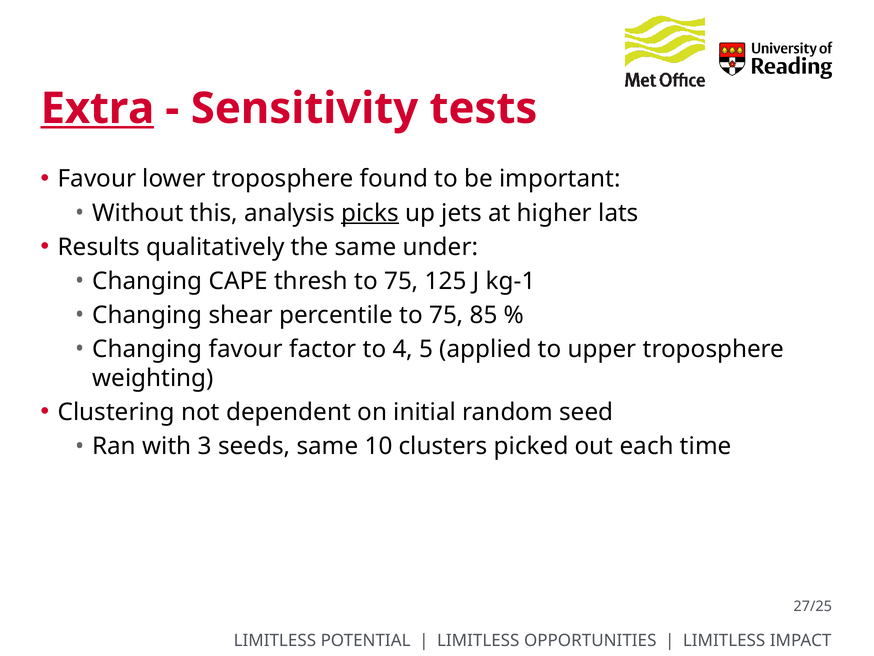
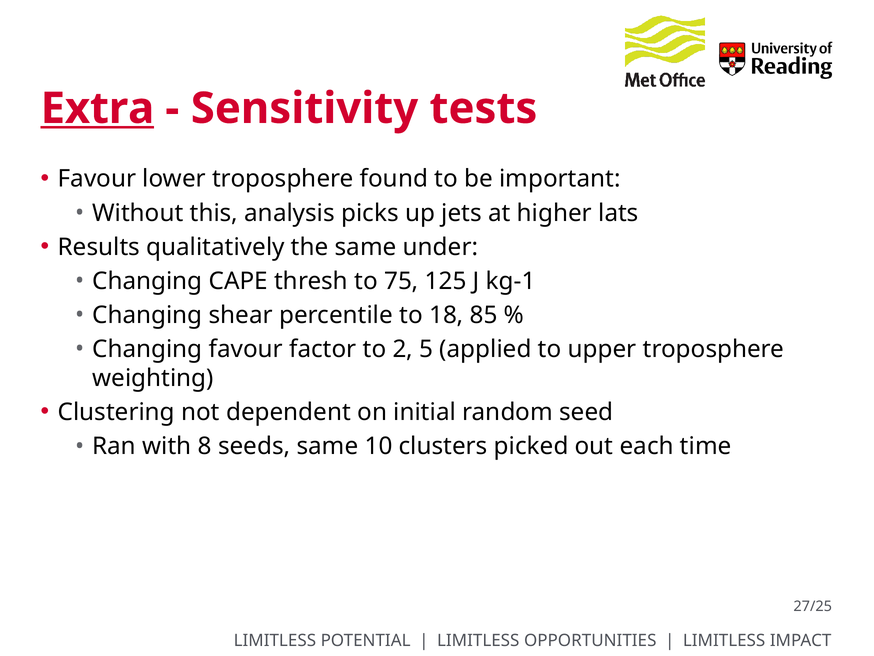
picks underline: present -> none
percentile to 75: 75 -> 18
4: 4 -> 2
3: 3 -> 8
